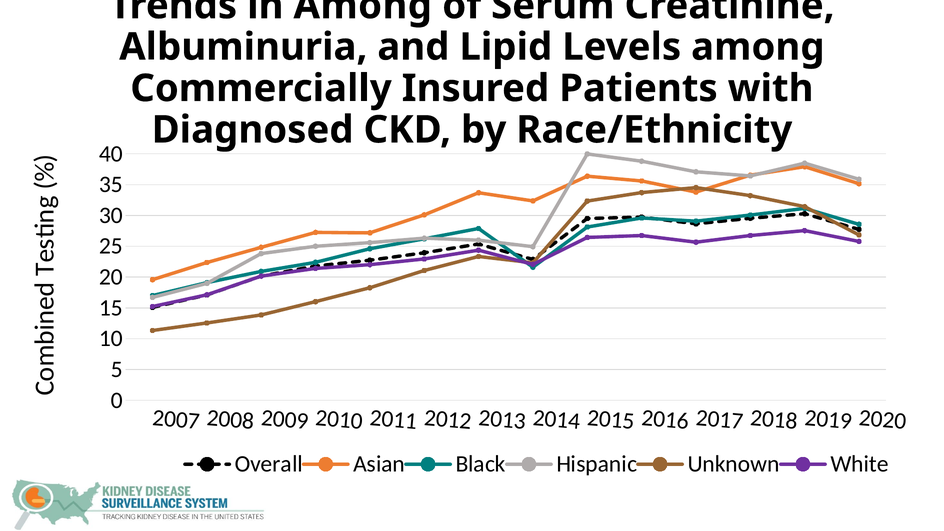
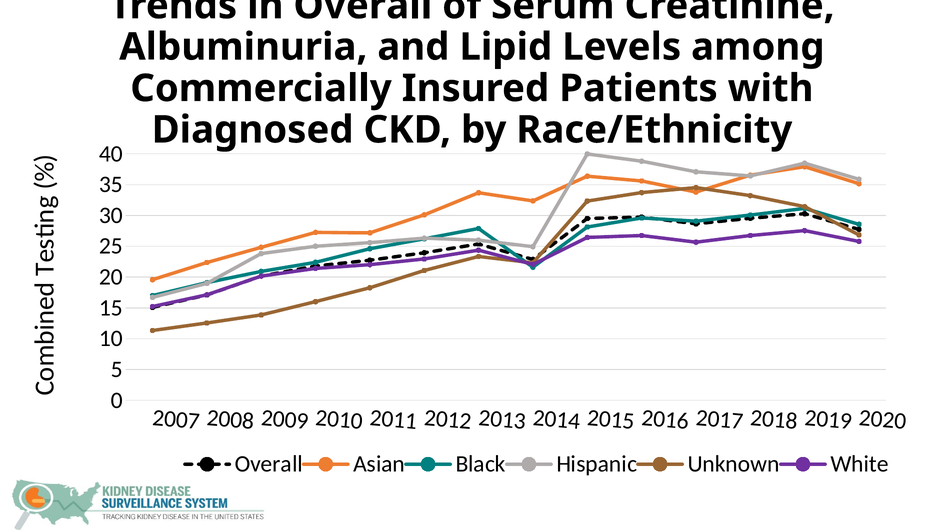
in Among: Among -> Overall
